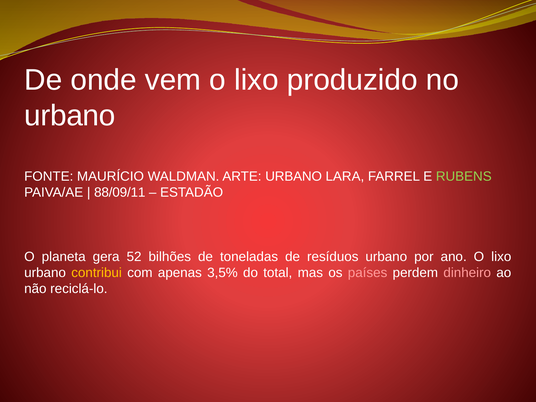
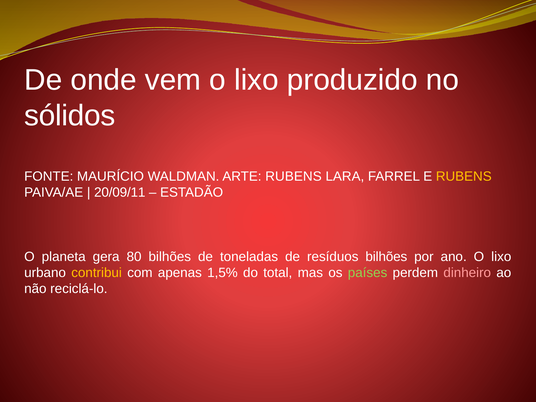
urbano at (70, 116): urbano -> sólidos
ARTE URBANO: URBANO -> RUBENS
RUBENS at (464, 176) colour: light green -> yellow
88/09/11: 88/09/11 -> 20/09/11
52: 52 -> 80
resíduos urbano: urbano -> bilhões
3,5%: 3,5% -> 1,5%
países colour: pink -> light green
